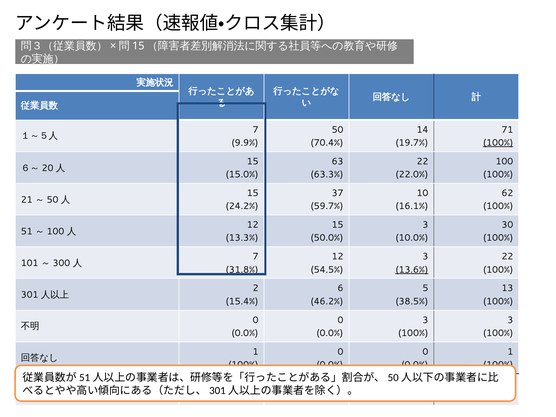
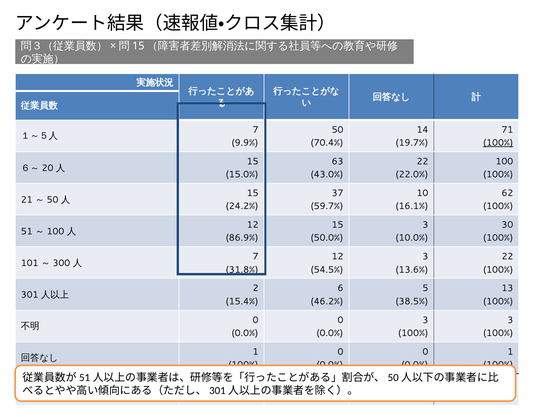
63.3%: 63.3% -> 43.0%
13.3%: 13.3% -> 86.9%
13.6% underline: present -> none
